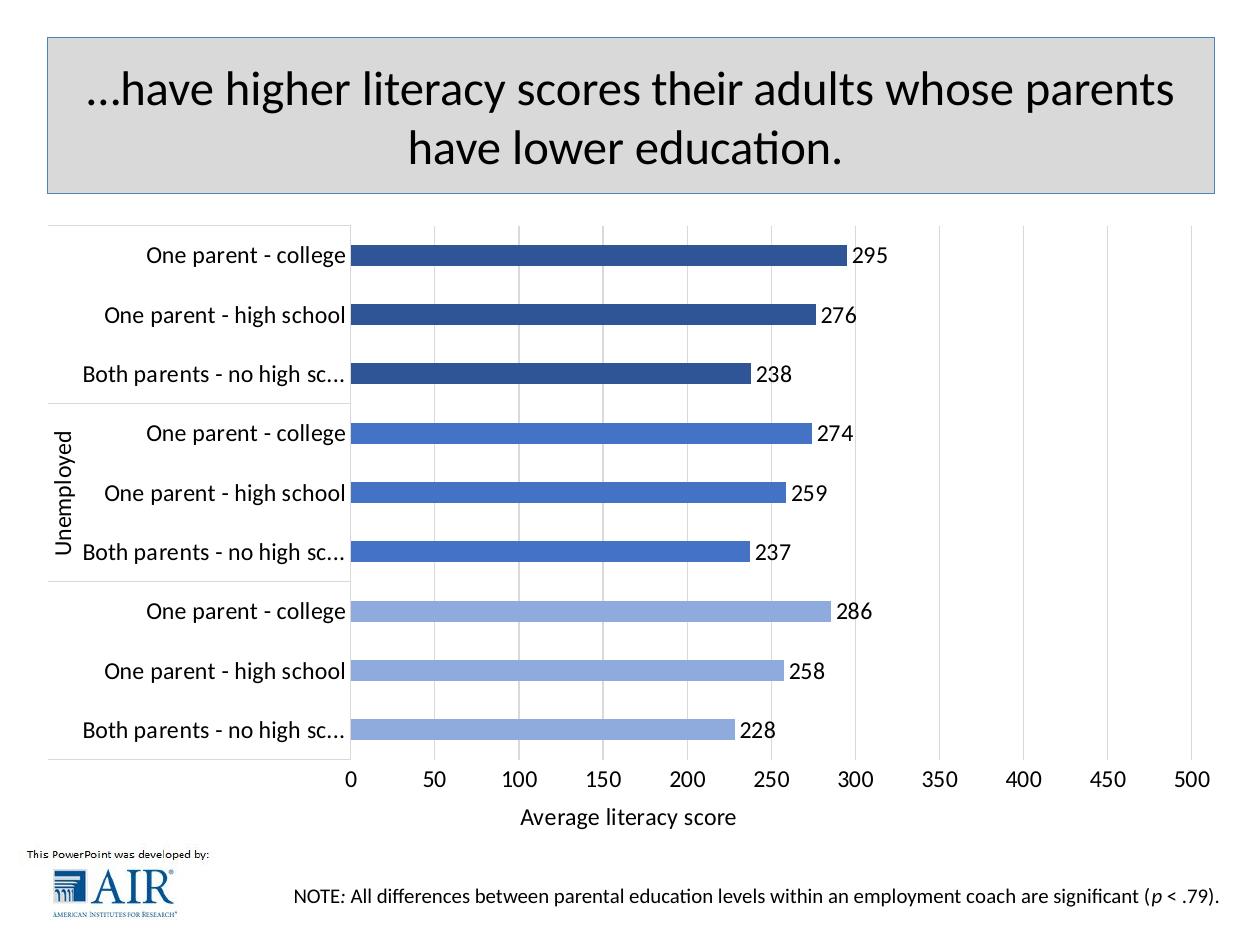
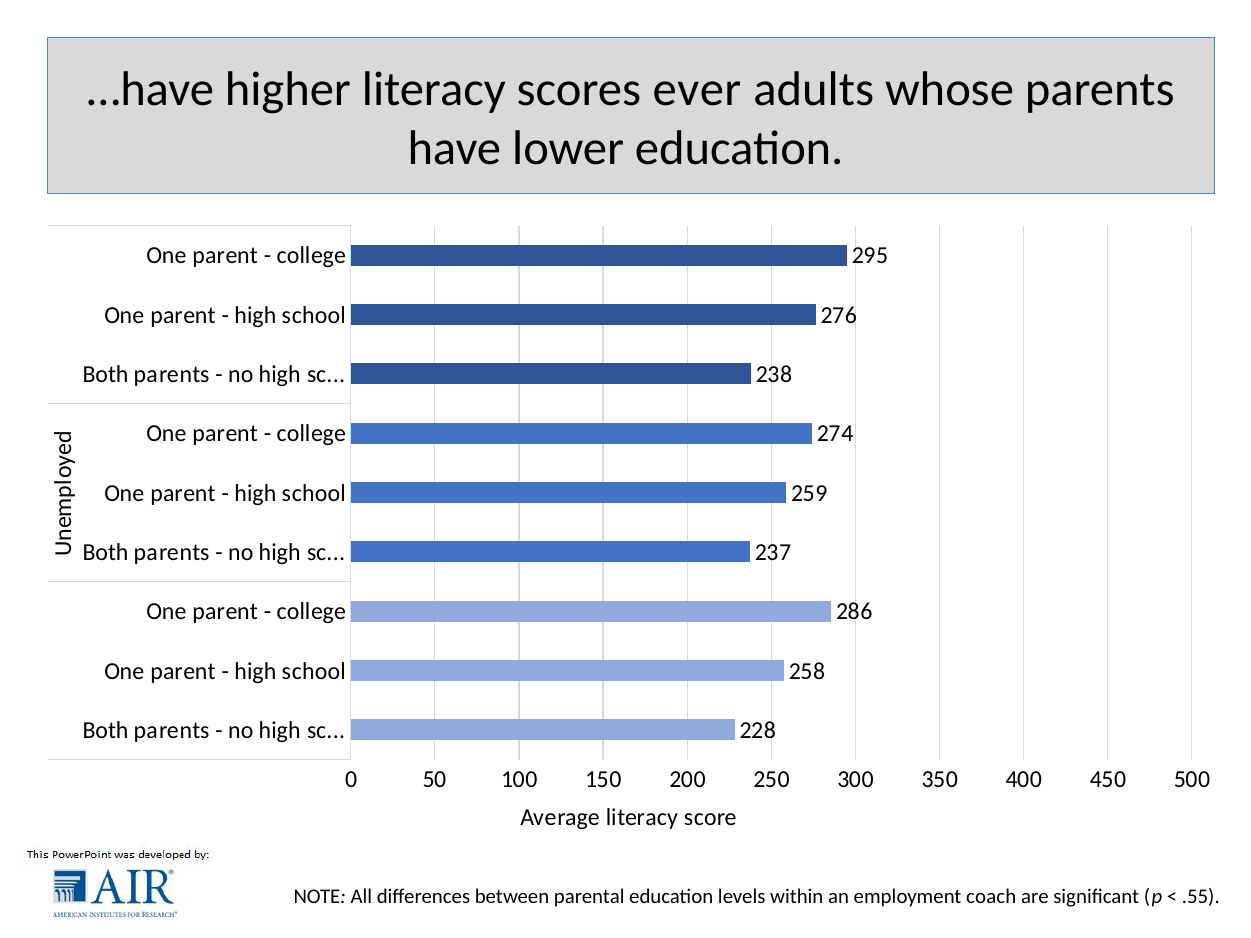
their: their -> ever
.79: .79 -> .55
